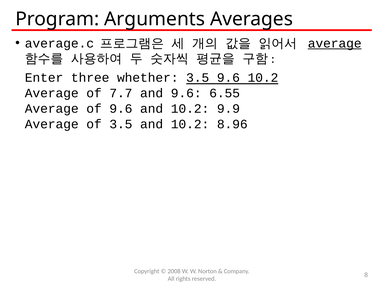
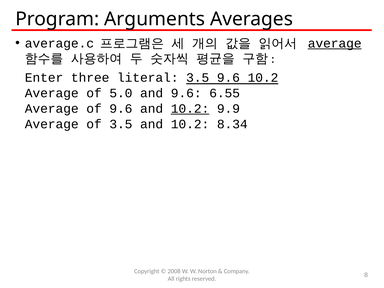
whether: whether -> literal
7.7: 7.7 -> 5.0
10.2 at (190, 109) underline: none -> present
8.96: 8.96 -> 8.34
